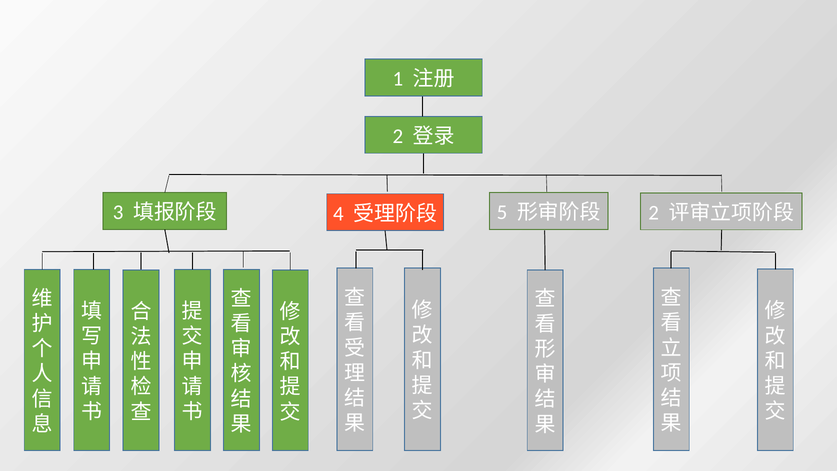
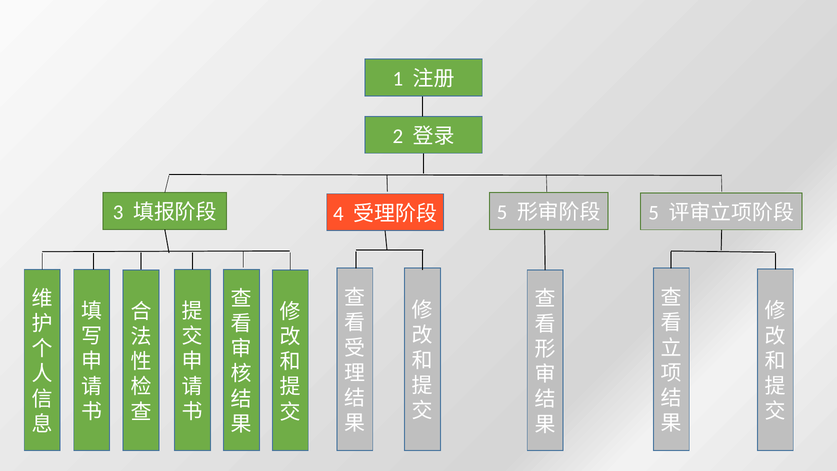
2 at (654, 213): 2 -> 5
